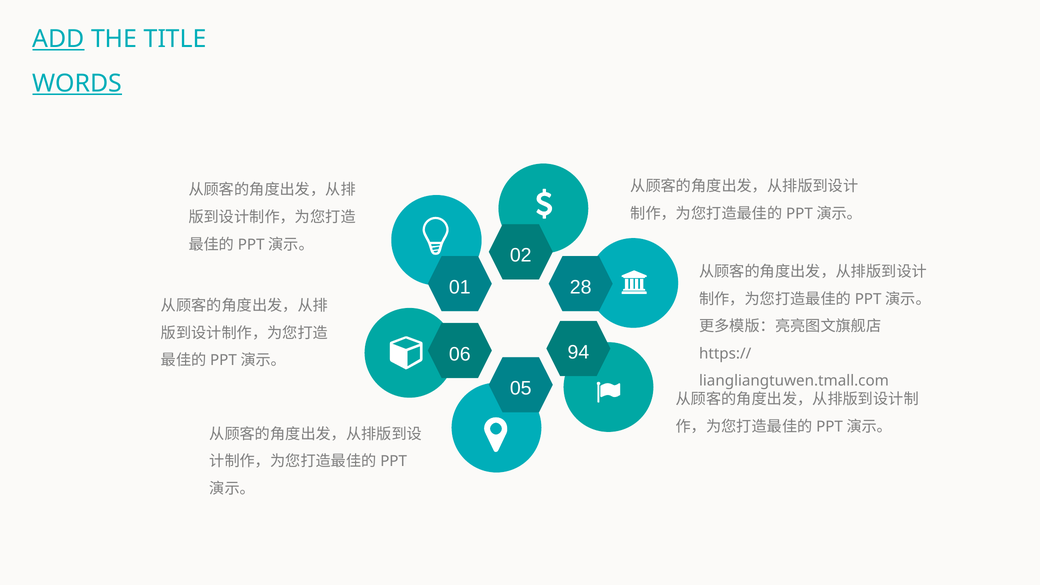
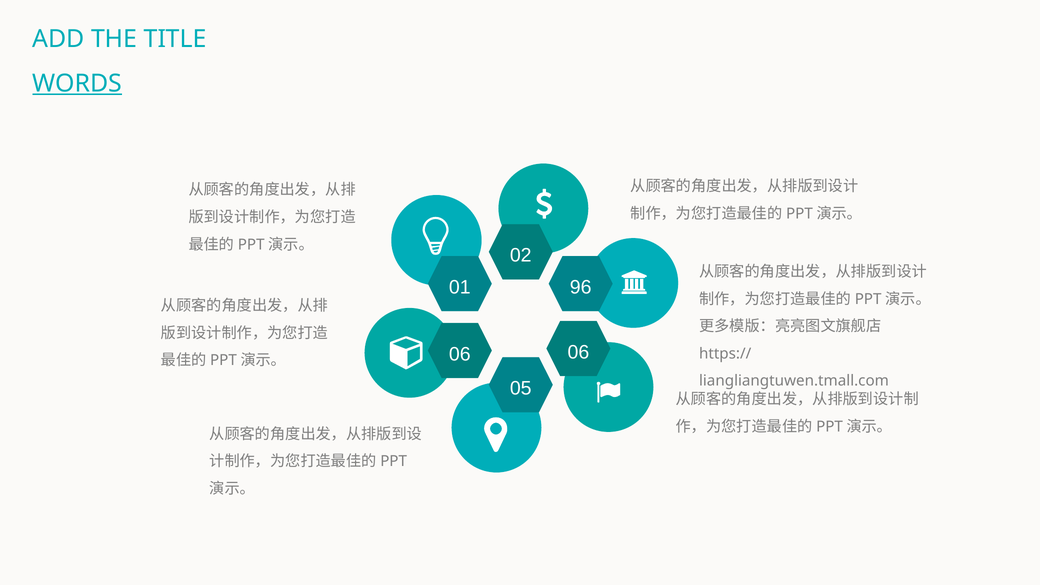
ADD underline: present -> none
28: 28 -> 96
06 94: 94 -> 06
